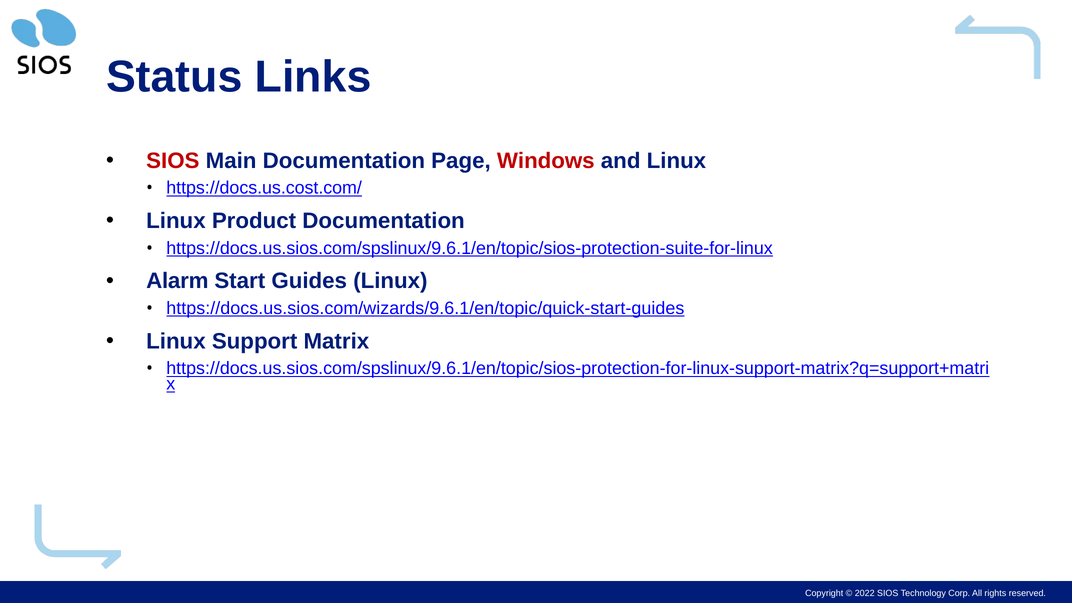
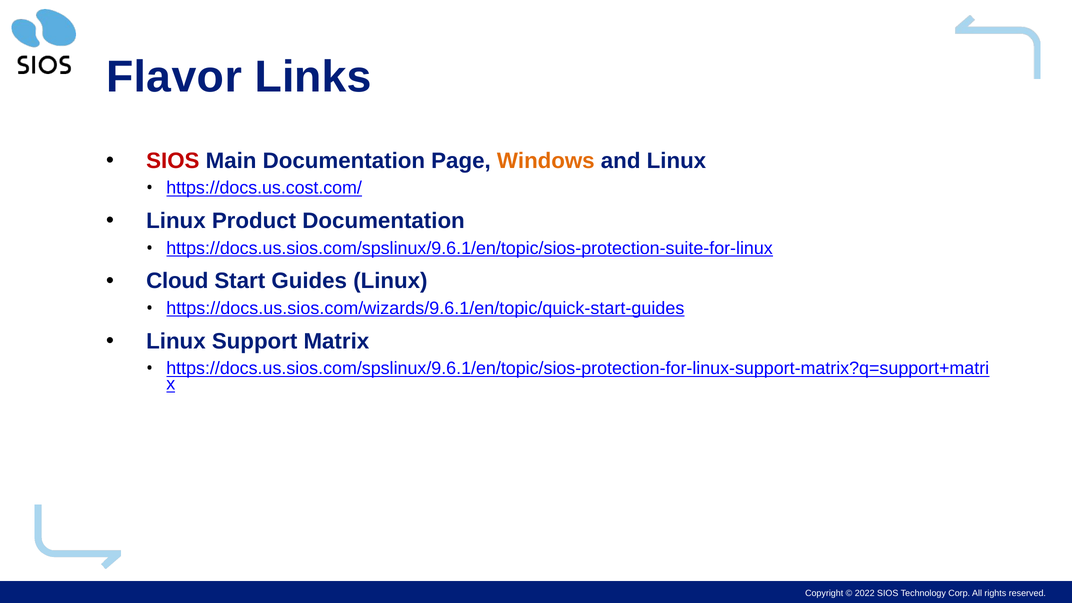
Status: Status -> Flavor
Windows colour: red -> orange
Alarm: Alarm -> Cloud
